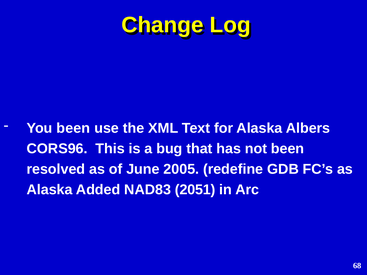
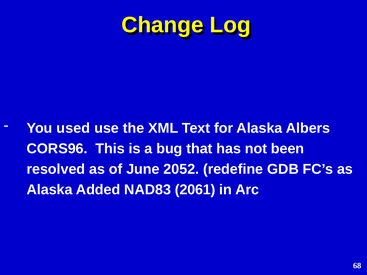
You been: been -> used
2005: 2005 -> 2052
2051: 2051 -> 2061
